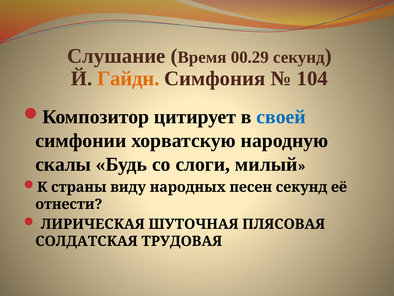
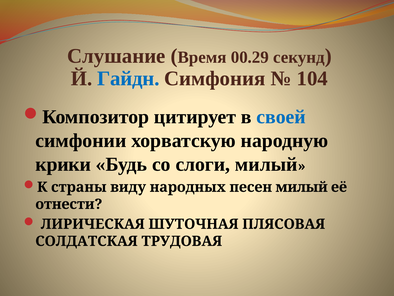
Гайдн colour: orange -> blue
скалы: скалы -> крики
песен секунд: секунд -> милый
